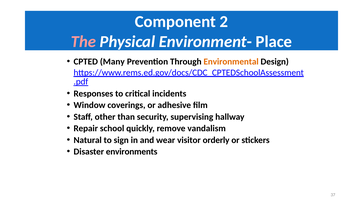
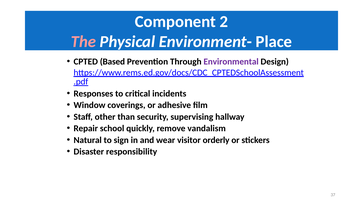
Many: Many -> Based
Environmental colour: orange -> purple
environments: environments -> responsibility
